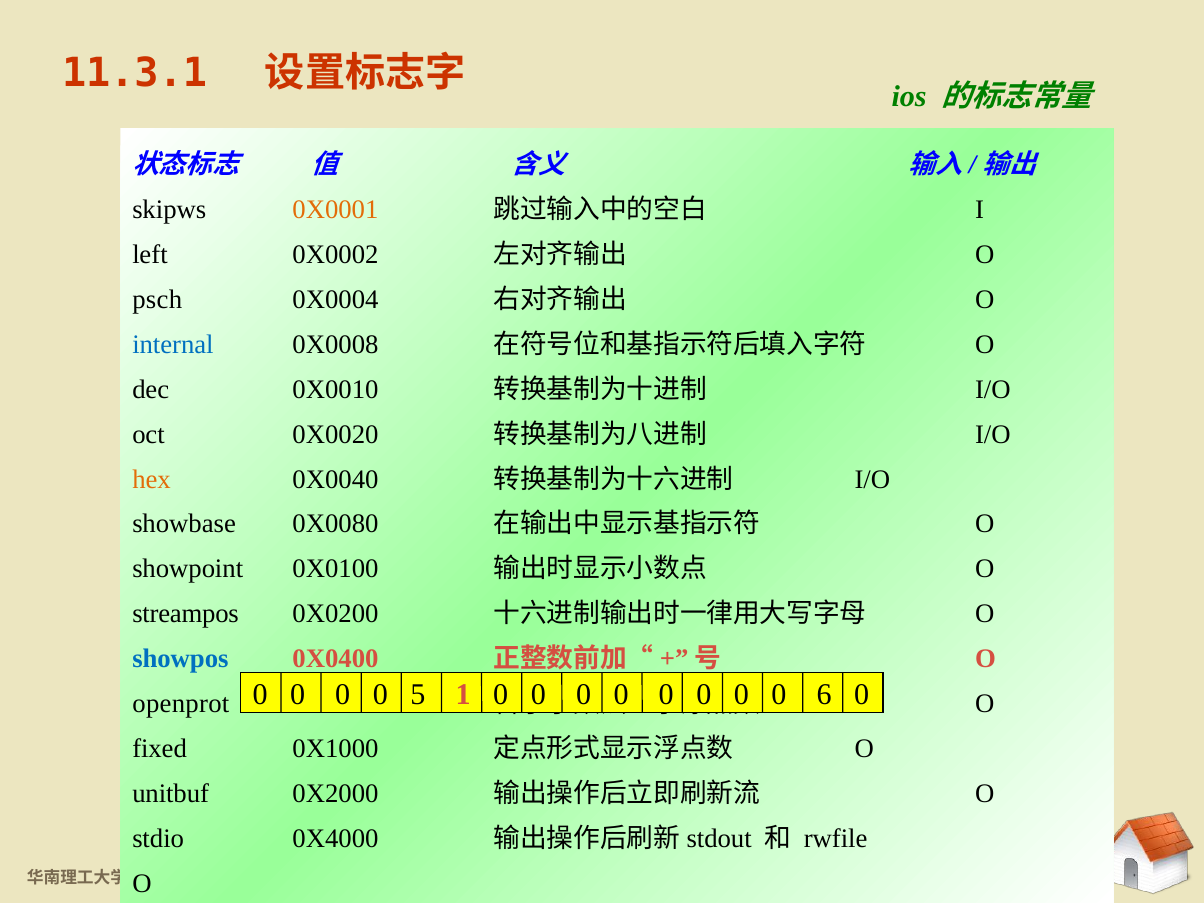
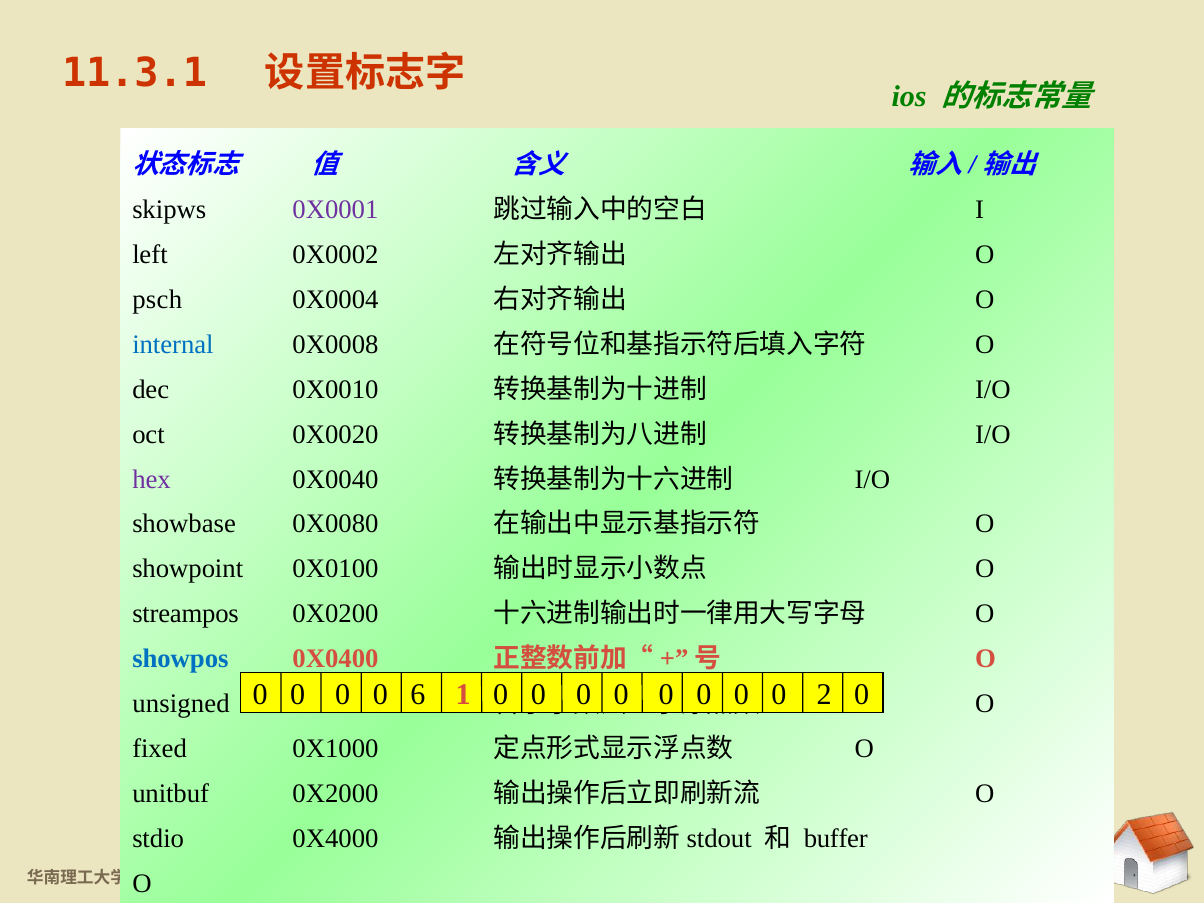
0X0001 colour: orange -> purple
hex colour: orange -> purple
5: 5 -> 6
6: 6 -> 2
openprot: openprot -> unsigned
rwfile: rwfile -> buffer
